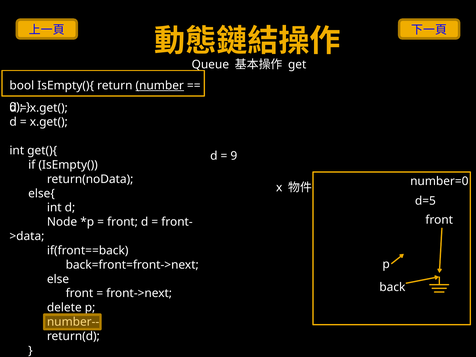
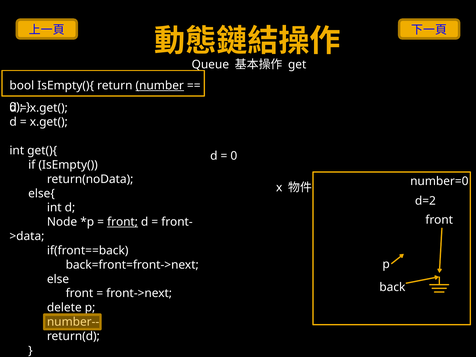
9 at (234, 156): 9 -> 0
d=5: d=5 -> d=2
front at (123, 222) underline: none -> present
